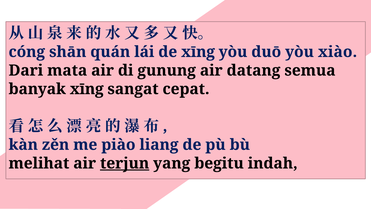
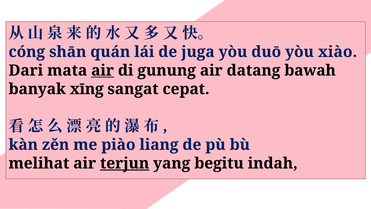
de xīng: xīng -> juga
air at (103, 70) underline: none -> present
semua: semua -> bawah
